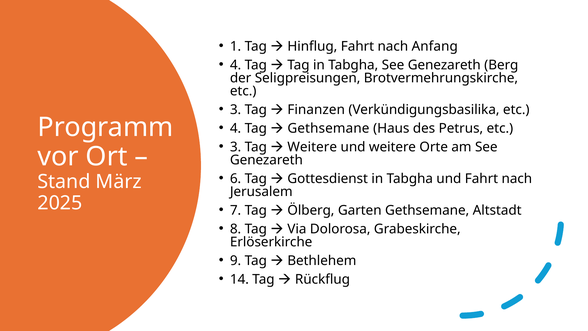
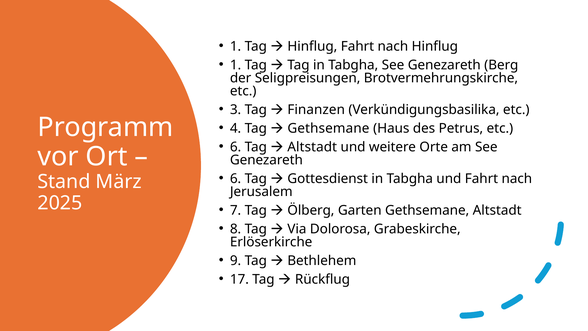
nach Anfang: Anfang -> Hinflug
4 at (236, 65): 4 -> 1
3 at (236, 147): 3 -> 6
Weitere at (312, 147): Weitere -> Altstadt
14: 14 -> 17
